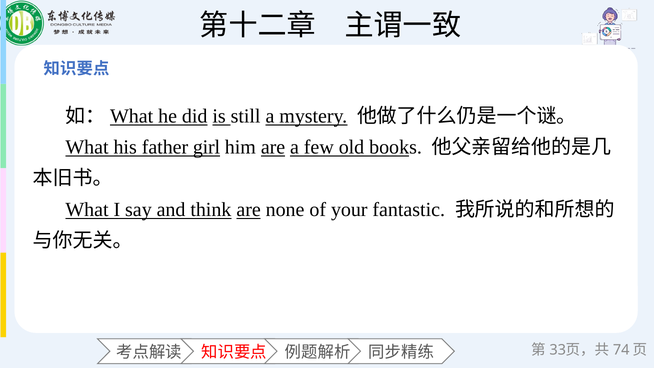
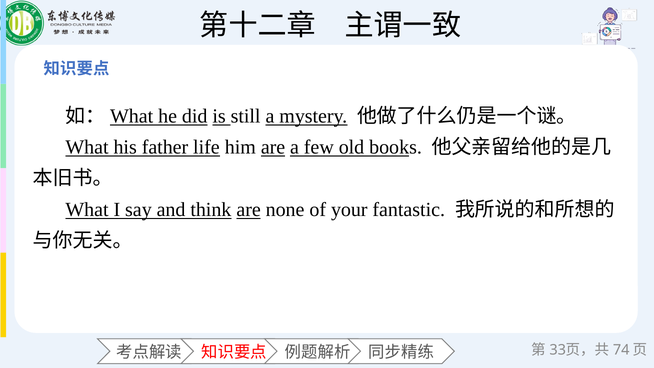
girl: girl -> life
